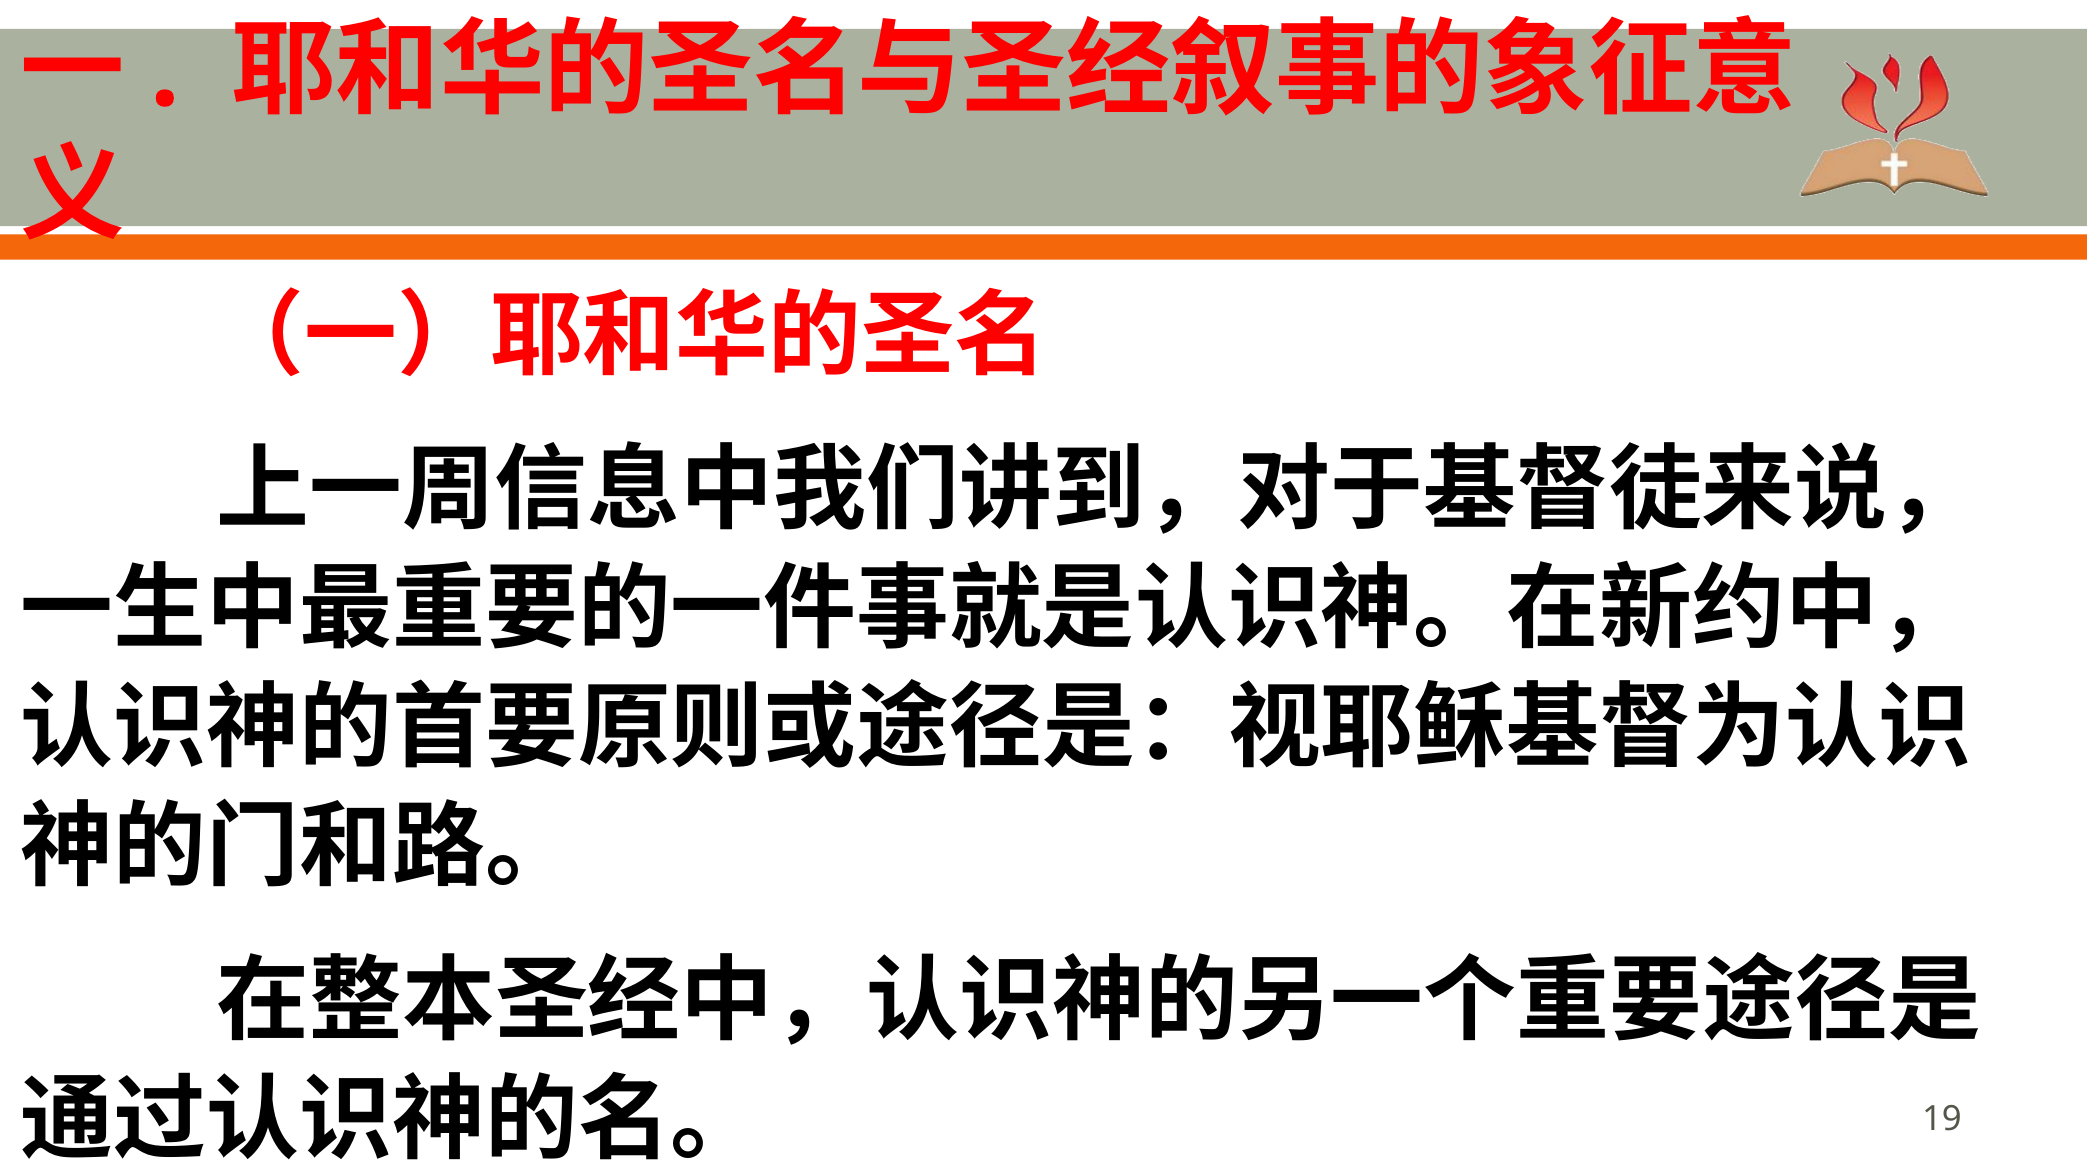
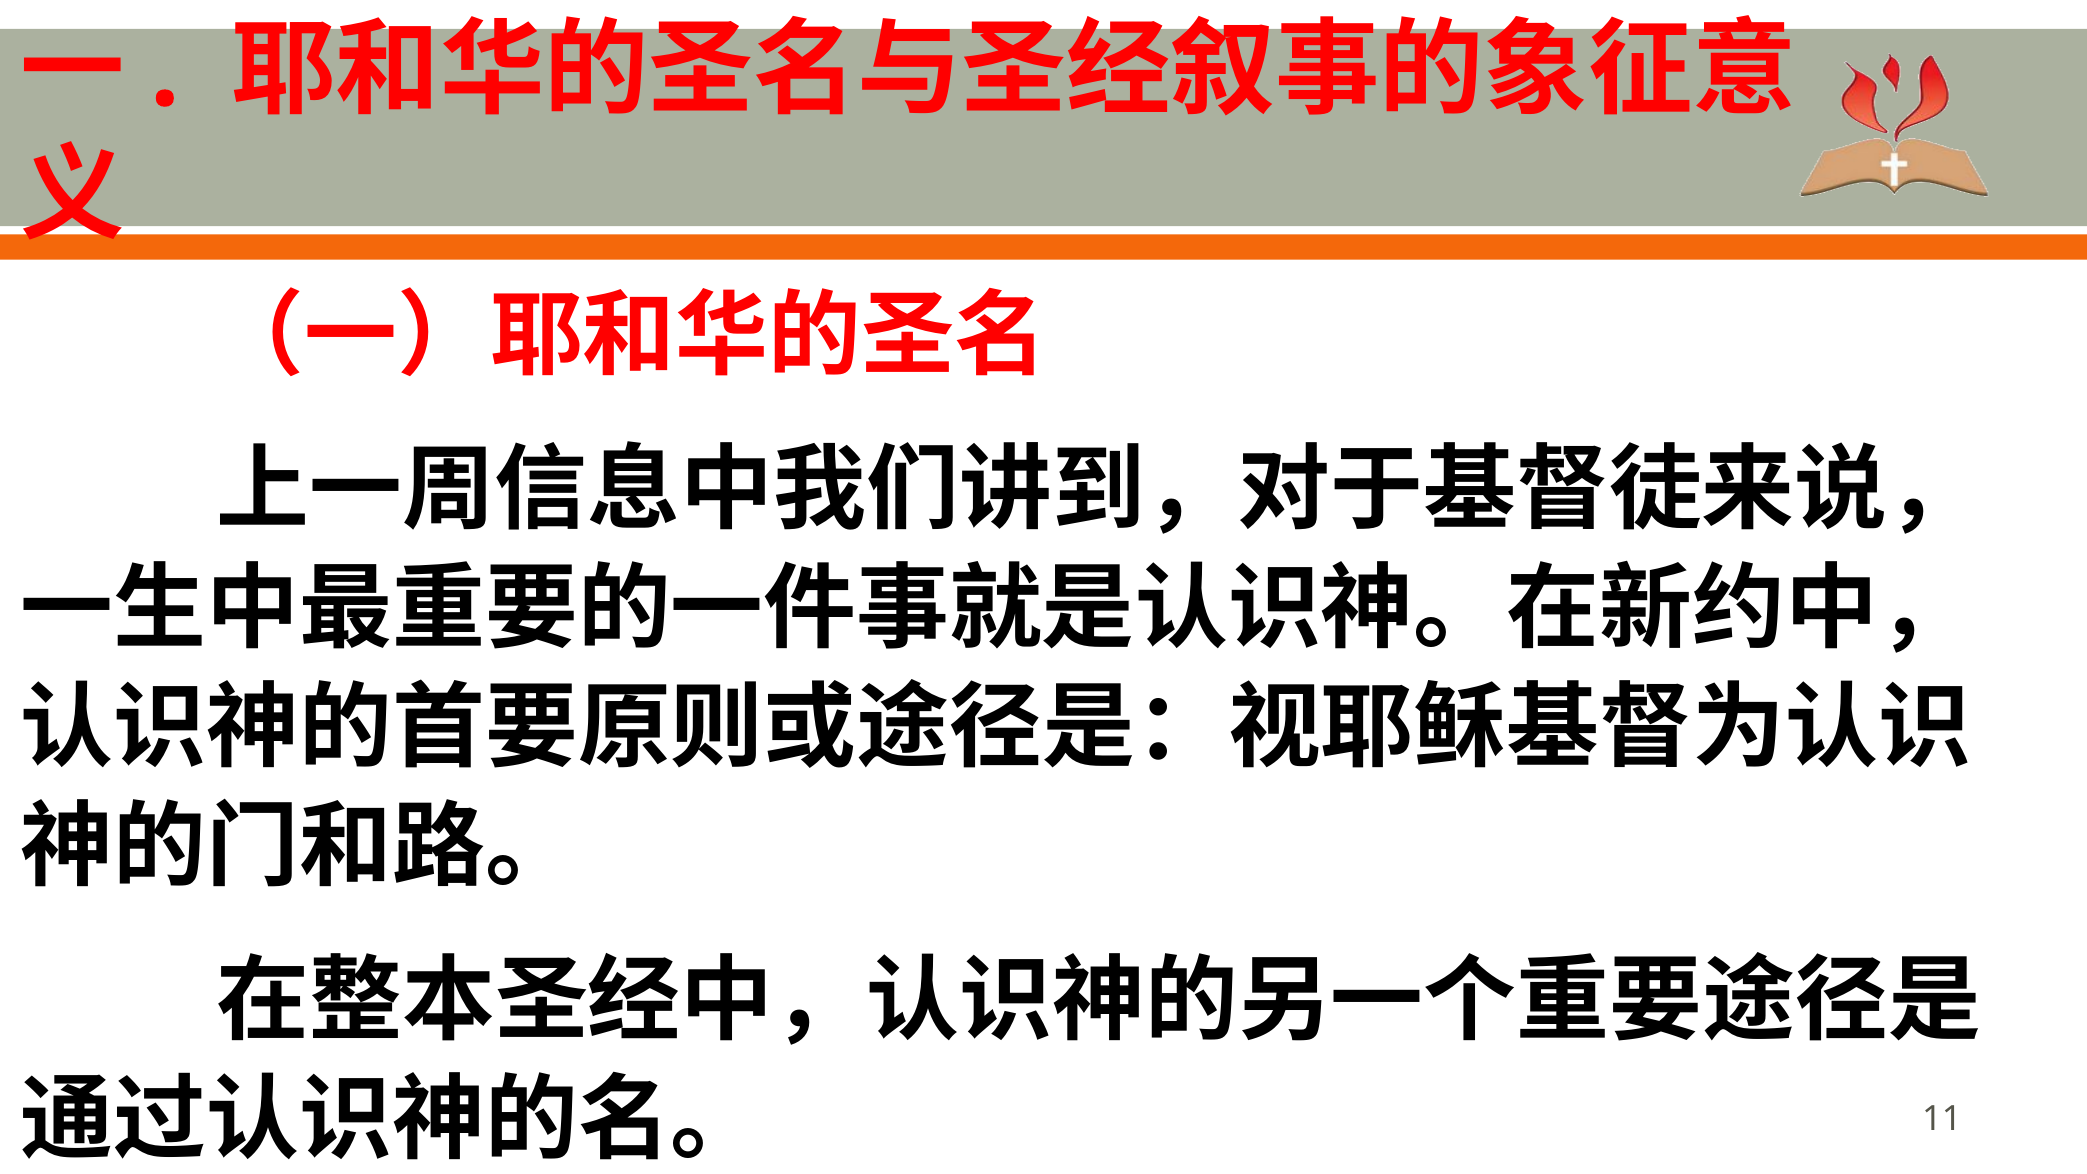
19: 19 -> 11
